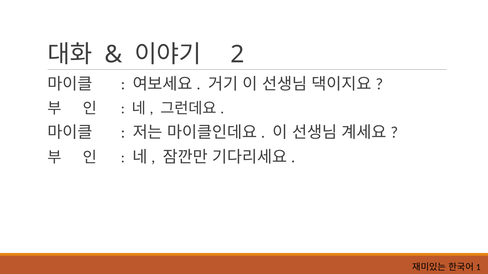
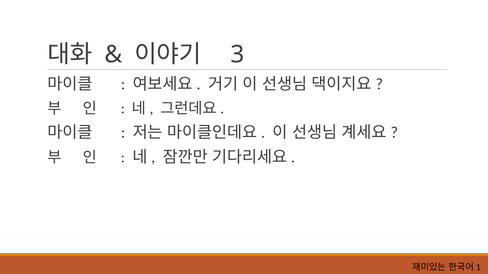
2: 2 -> 3
